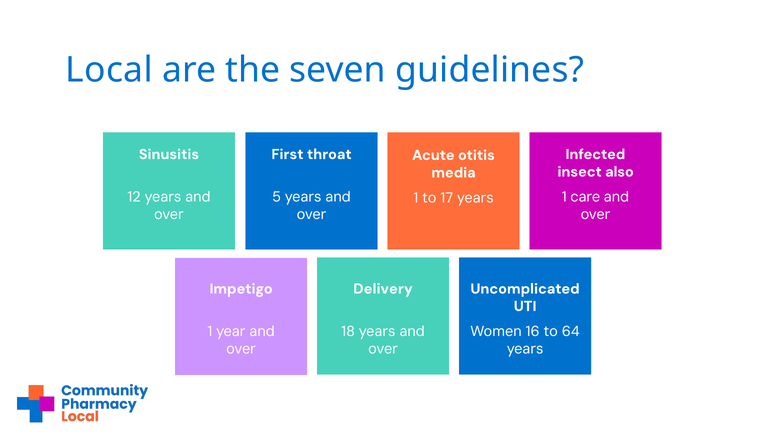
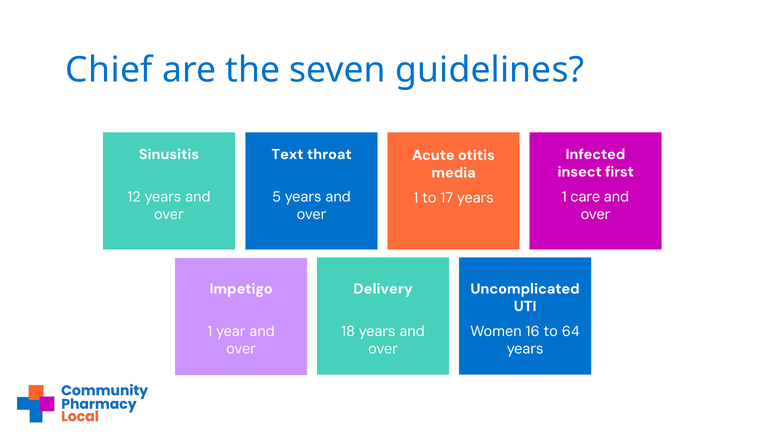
Local: Local -> Chief
First: First -> Text
also: also -> first
